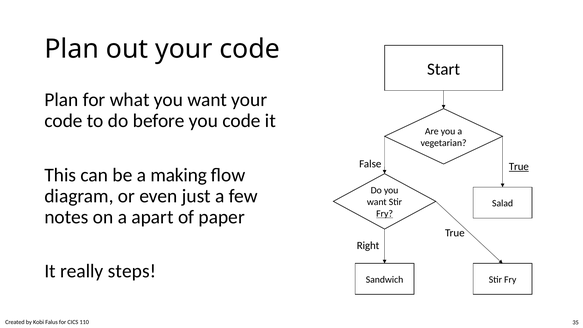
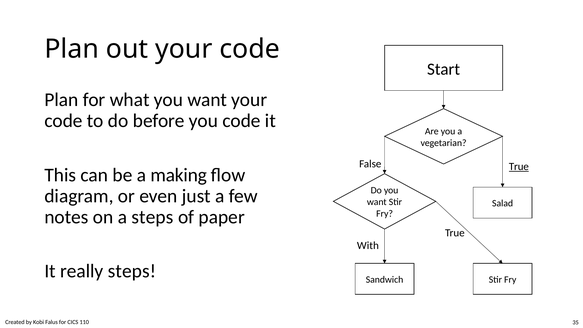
a apart: apart -> steps
Fry at (385, 214) underline: present -> none
Right: Right -> With
